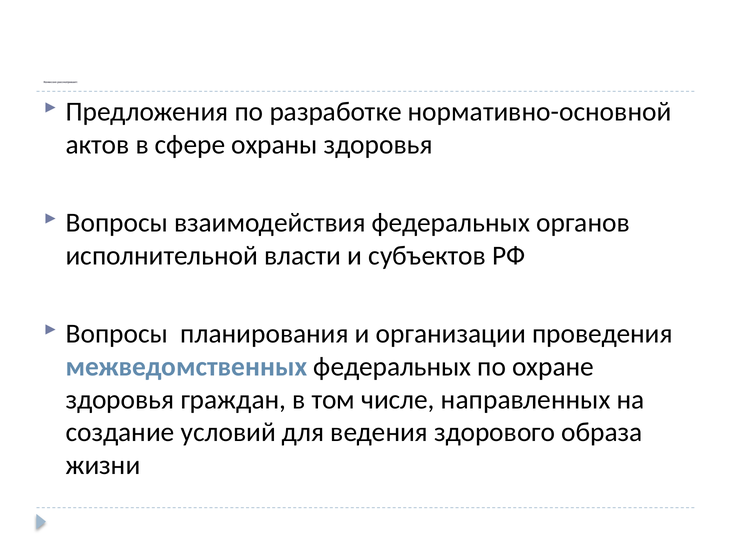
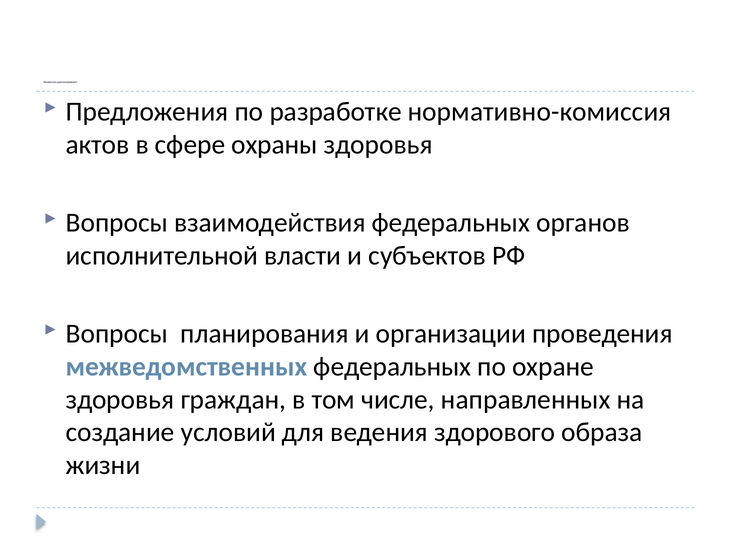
нормативно-основной: нормативно-основной -> нормативно-комиссия
